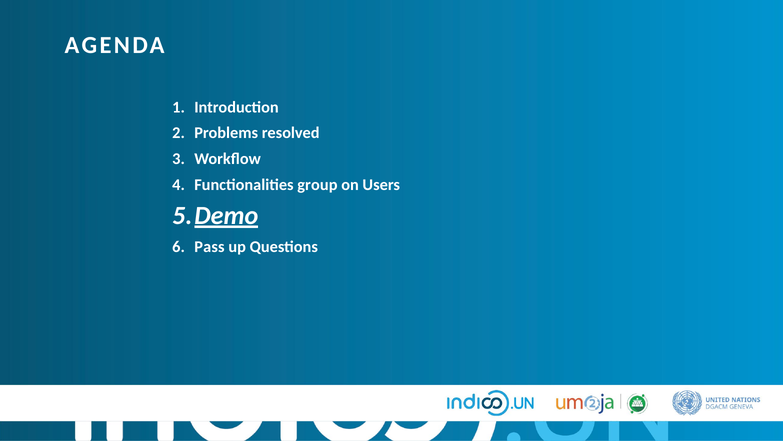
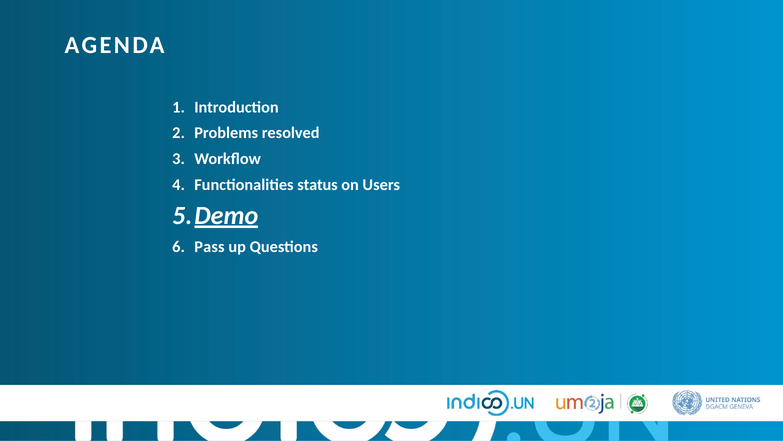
group: group -> status
